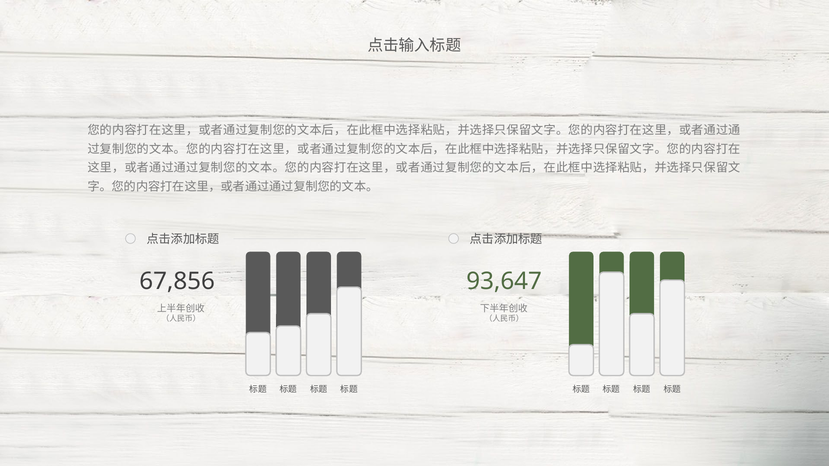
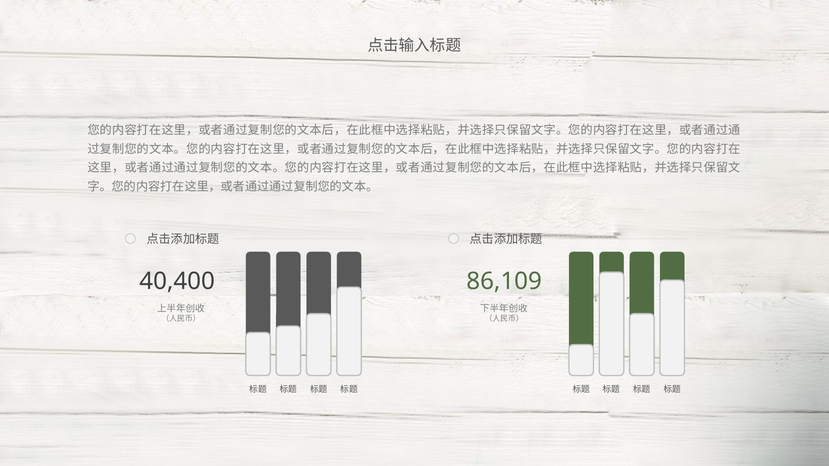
67,856: 67,856 -> 40,400
93,647: 93,647 -> 86,109
